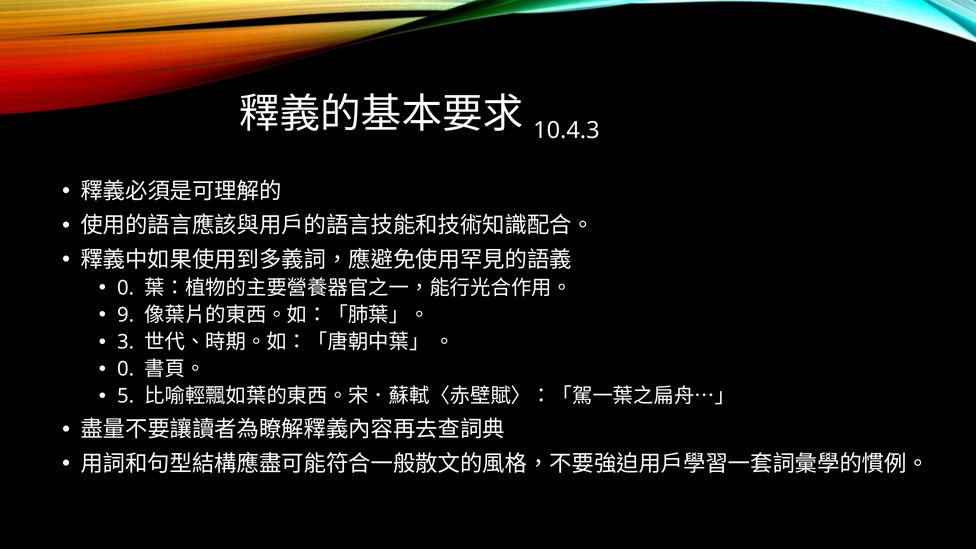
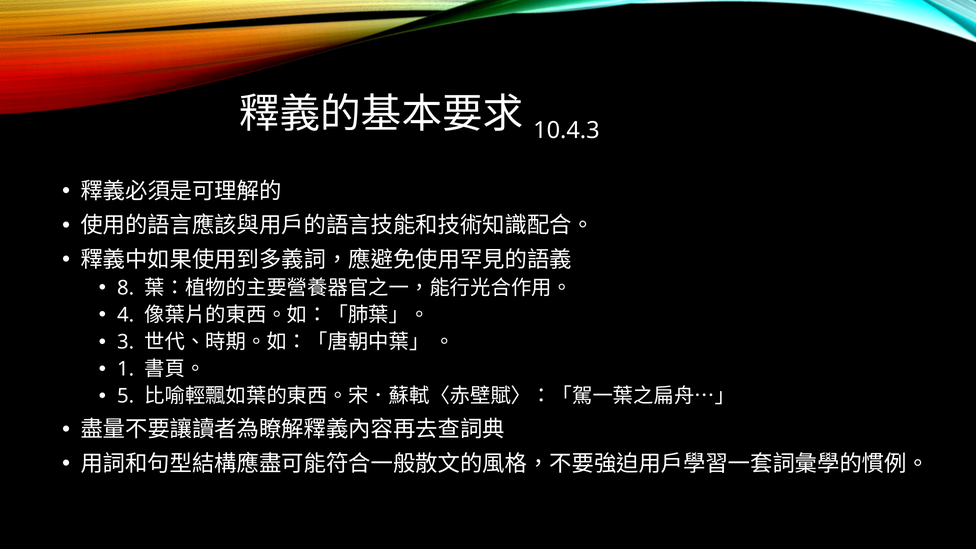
0 at (126, 288): 0 -> 8
9: 9 -> 4
0 at (126, 369): 0 -> 1
